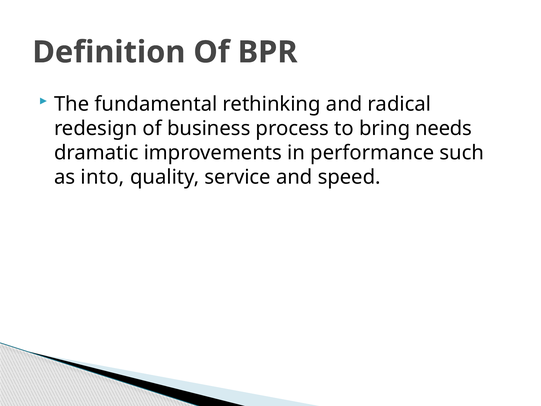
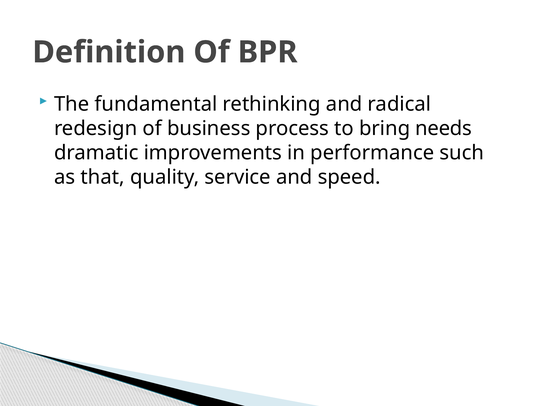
into: into -> that
